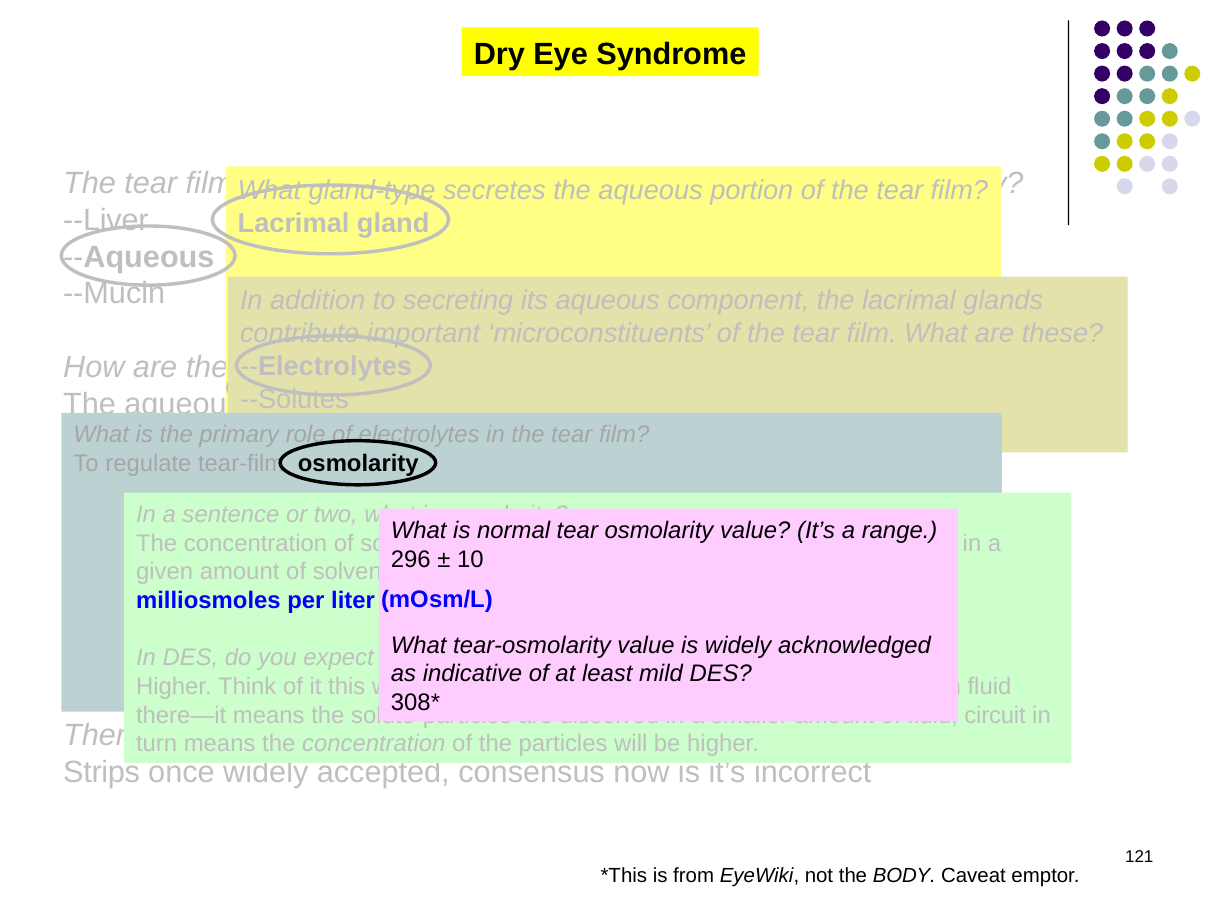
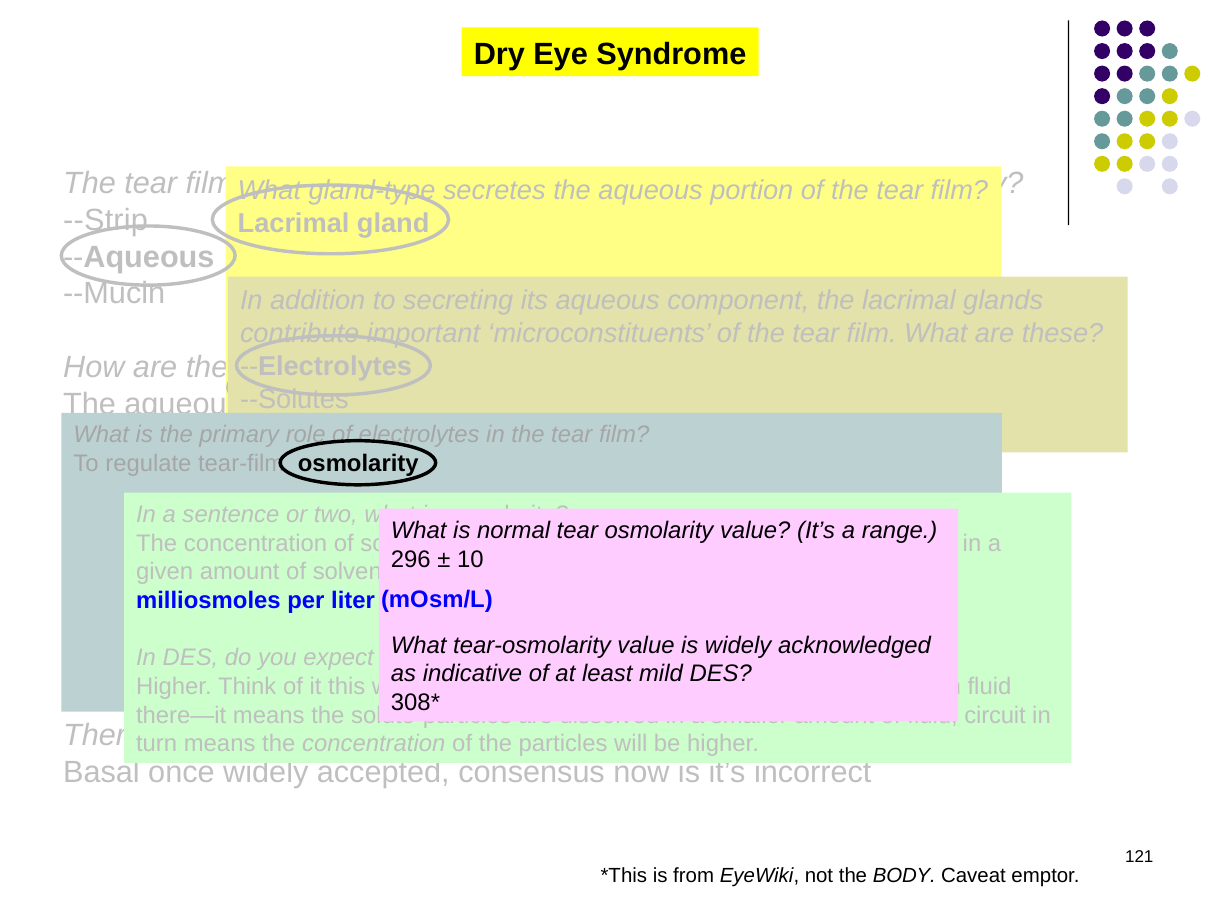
--Liver: --Liver -> --Strip
Strips: Strips -> Basal
